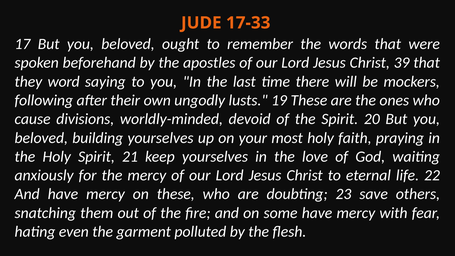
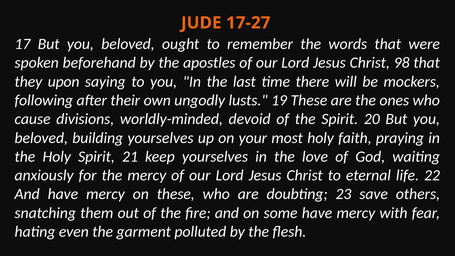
17-33: 17-33 -> 17-27
39: 39 -> 98
word: word -> upon
